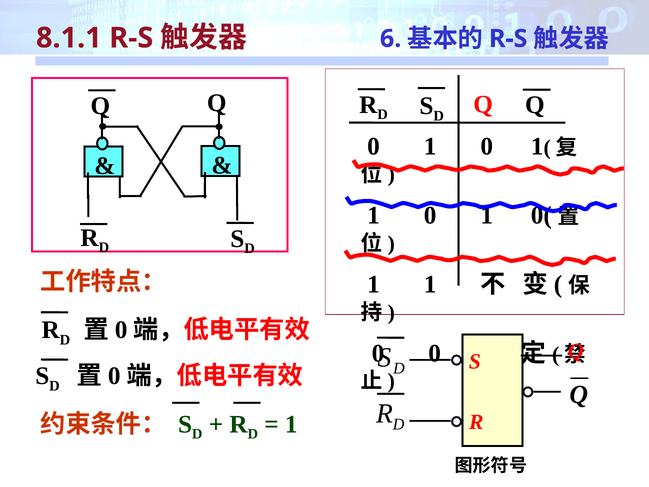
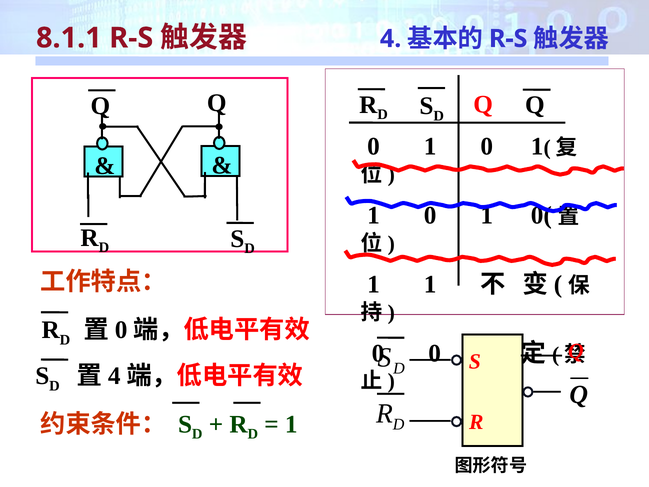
6 at (391, 39): 6 -> 4
0 at (114, 376): 0 -> 4
